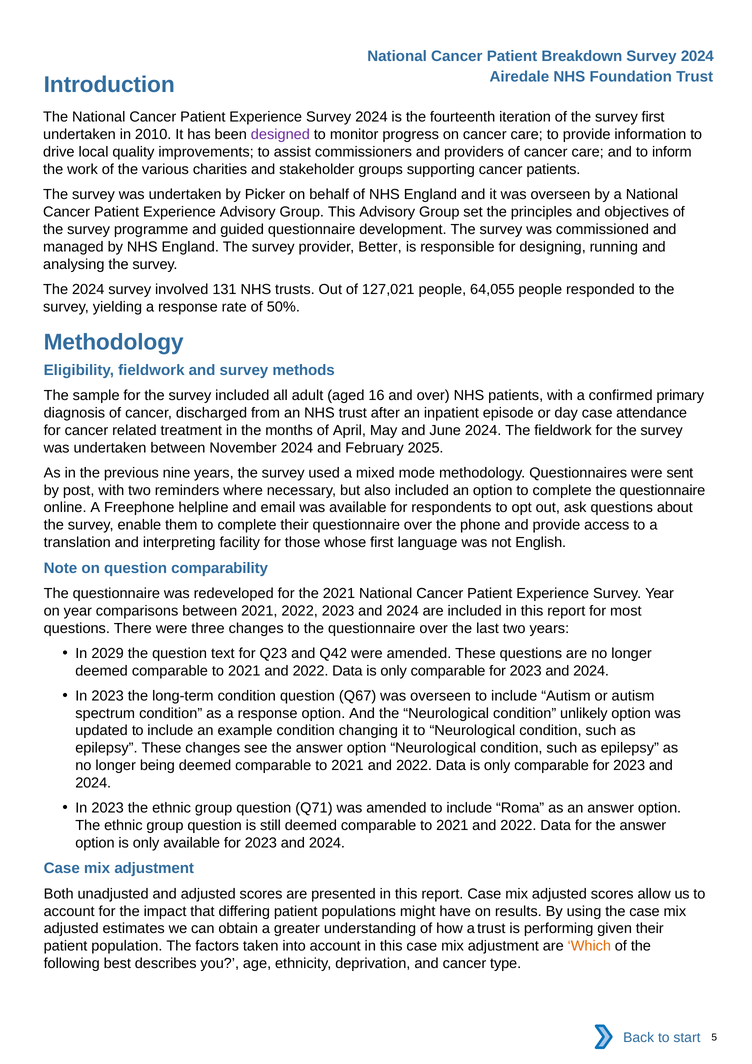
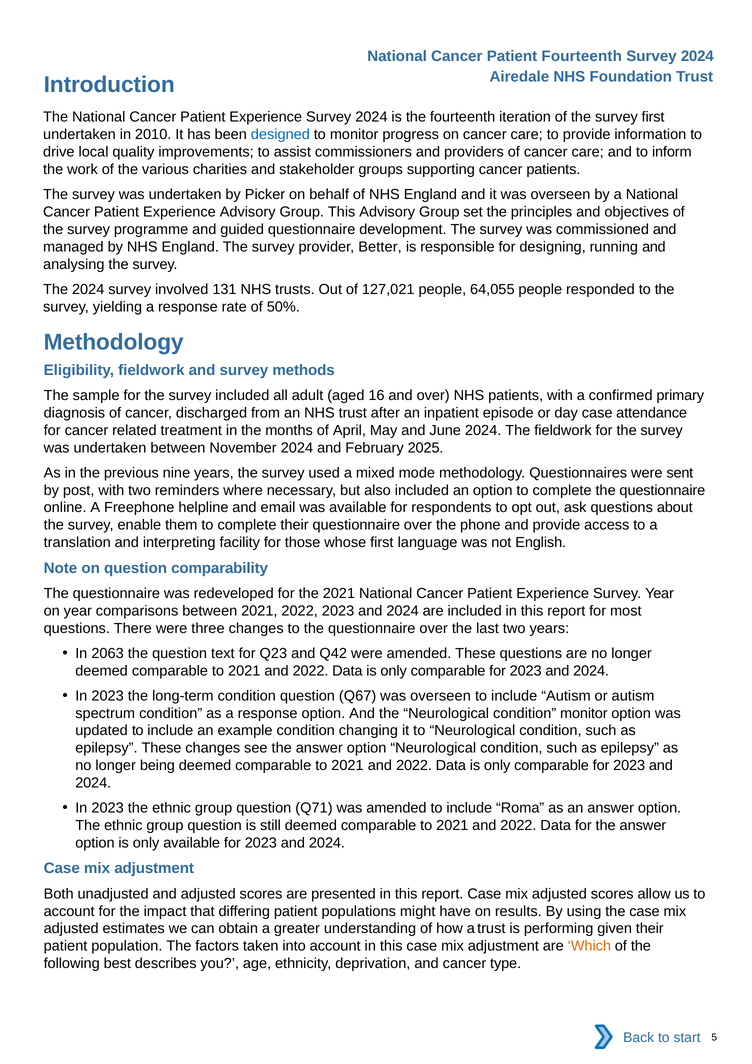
Patient Breakdown: Breakdown -> Fourteenth
designed colour: purple -> blue
2029: 2029 -> 2063
condition unlikely: unlikely -> monitor
